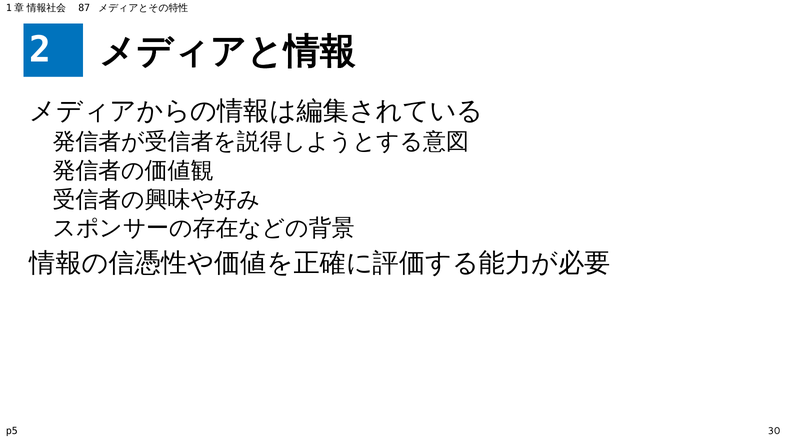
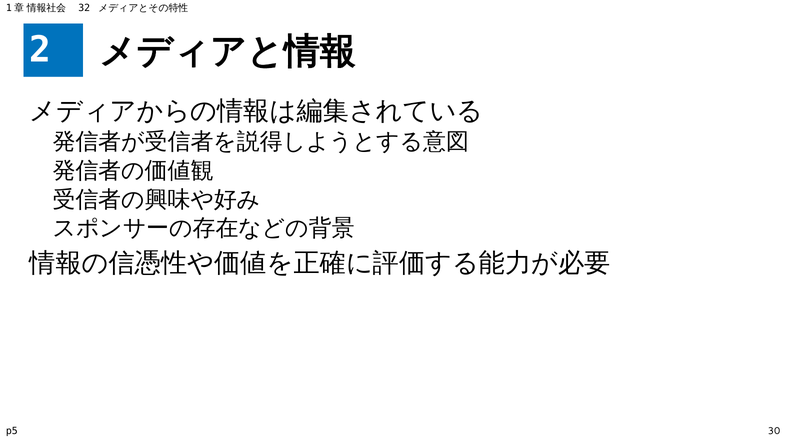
87: 87 -> 32
